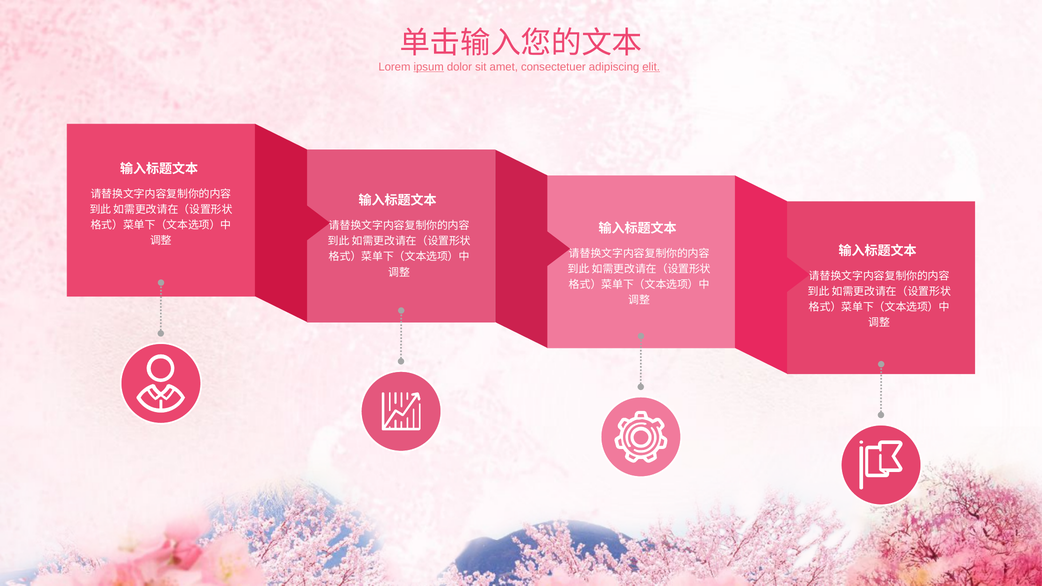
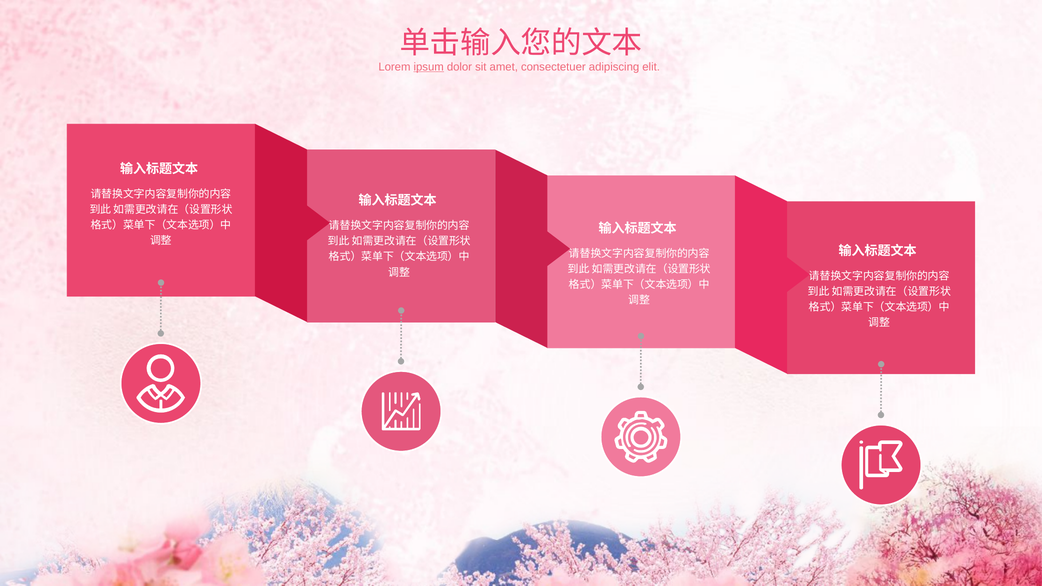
elit underline: present -> none
